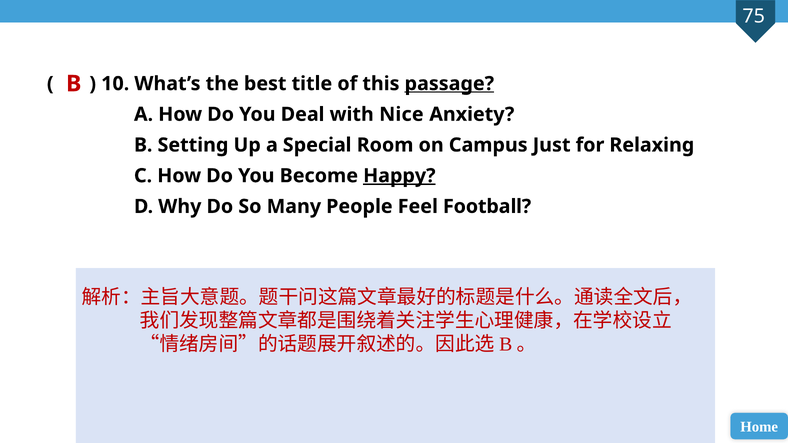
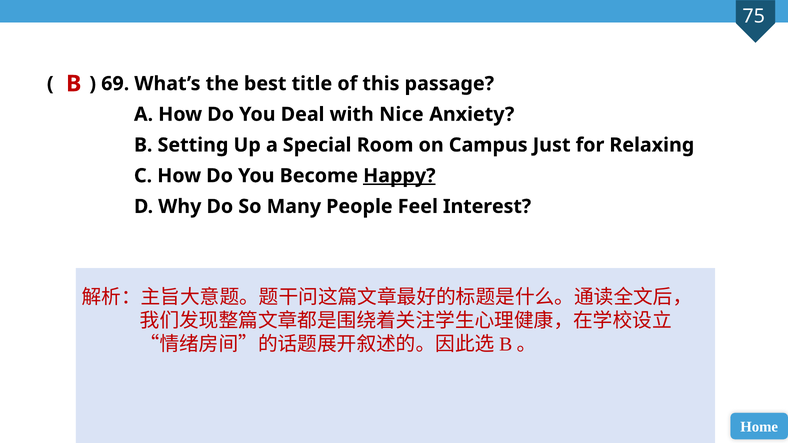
10: 10 -> 69
passage underline: present -> none
Football: Football -> Interest
